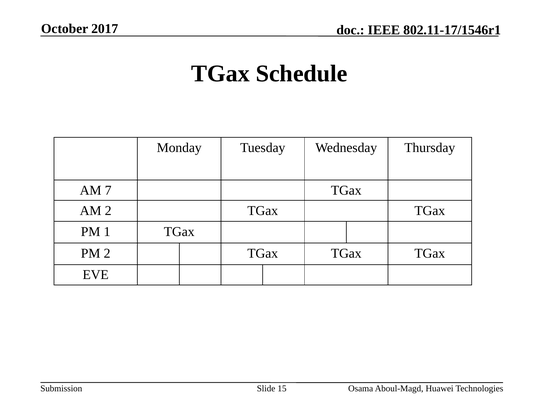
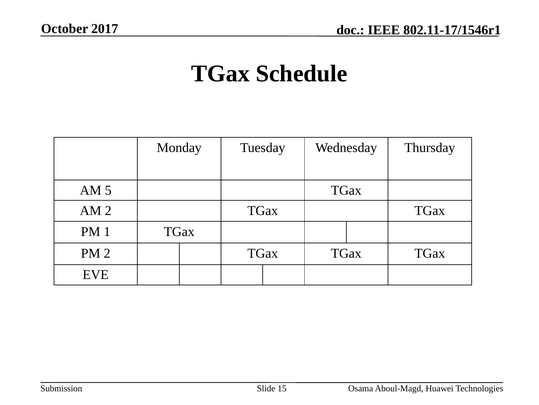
7: 7 -> 5
